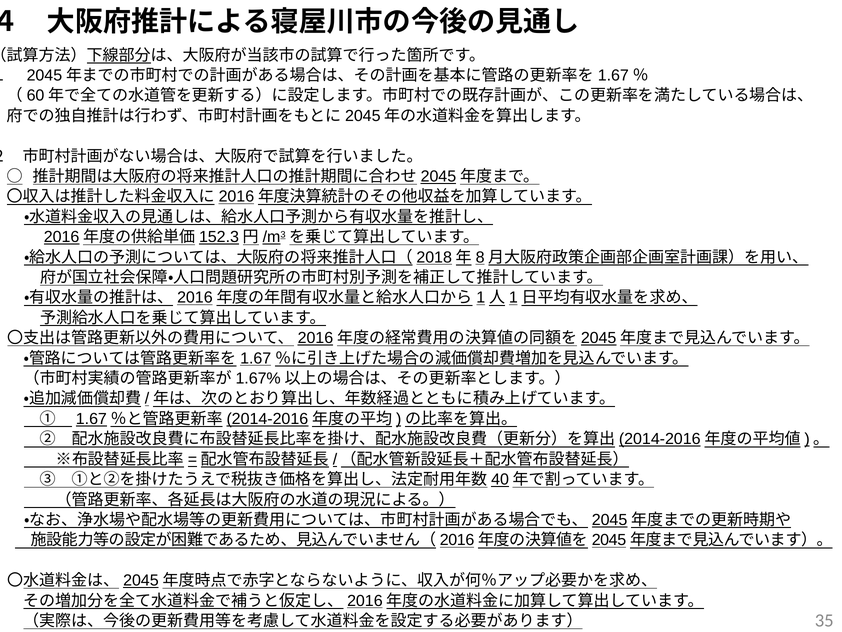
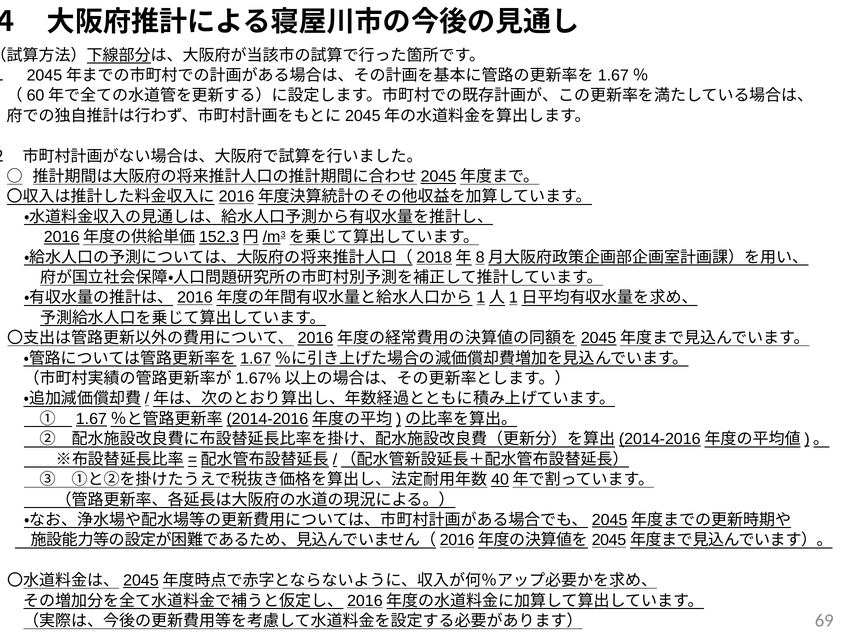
35: 35 -> 69
